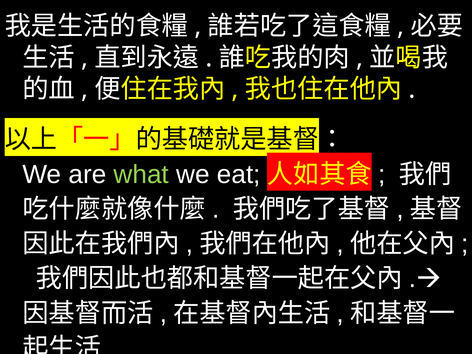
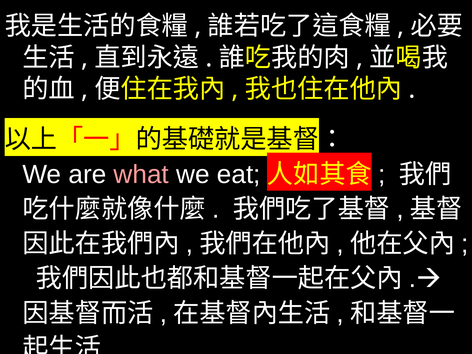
what colour: light green -> pink
